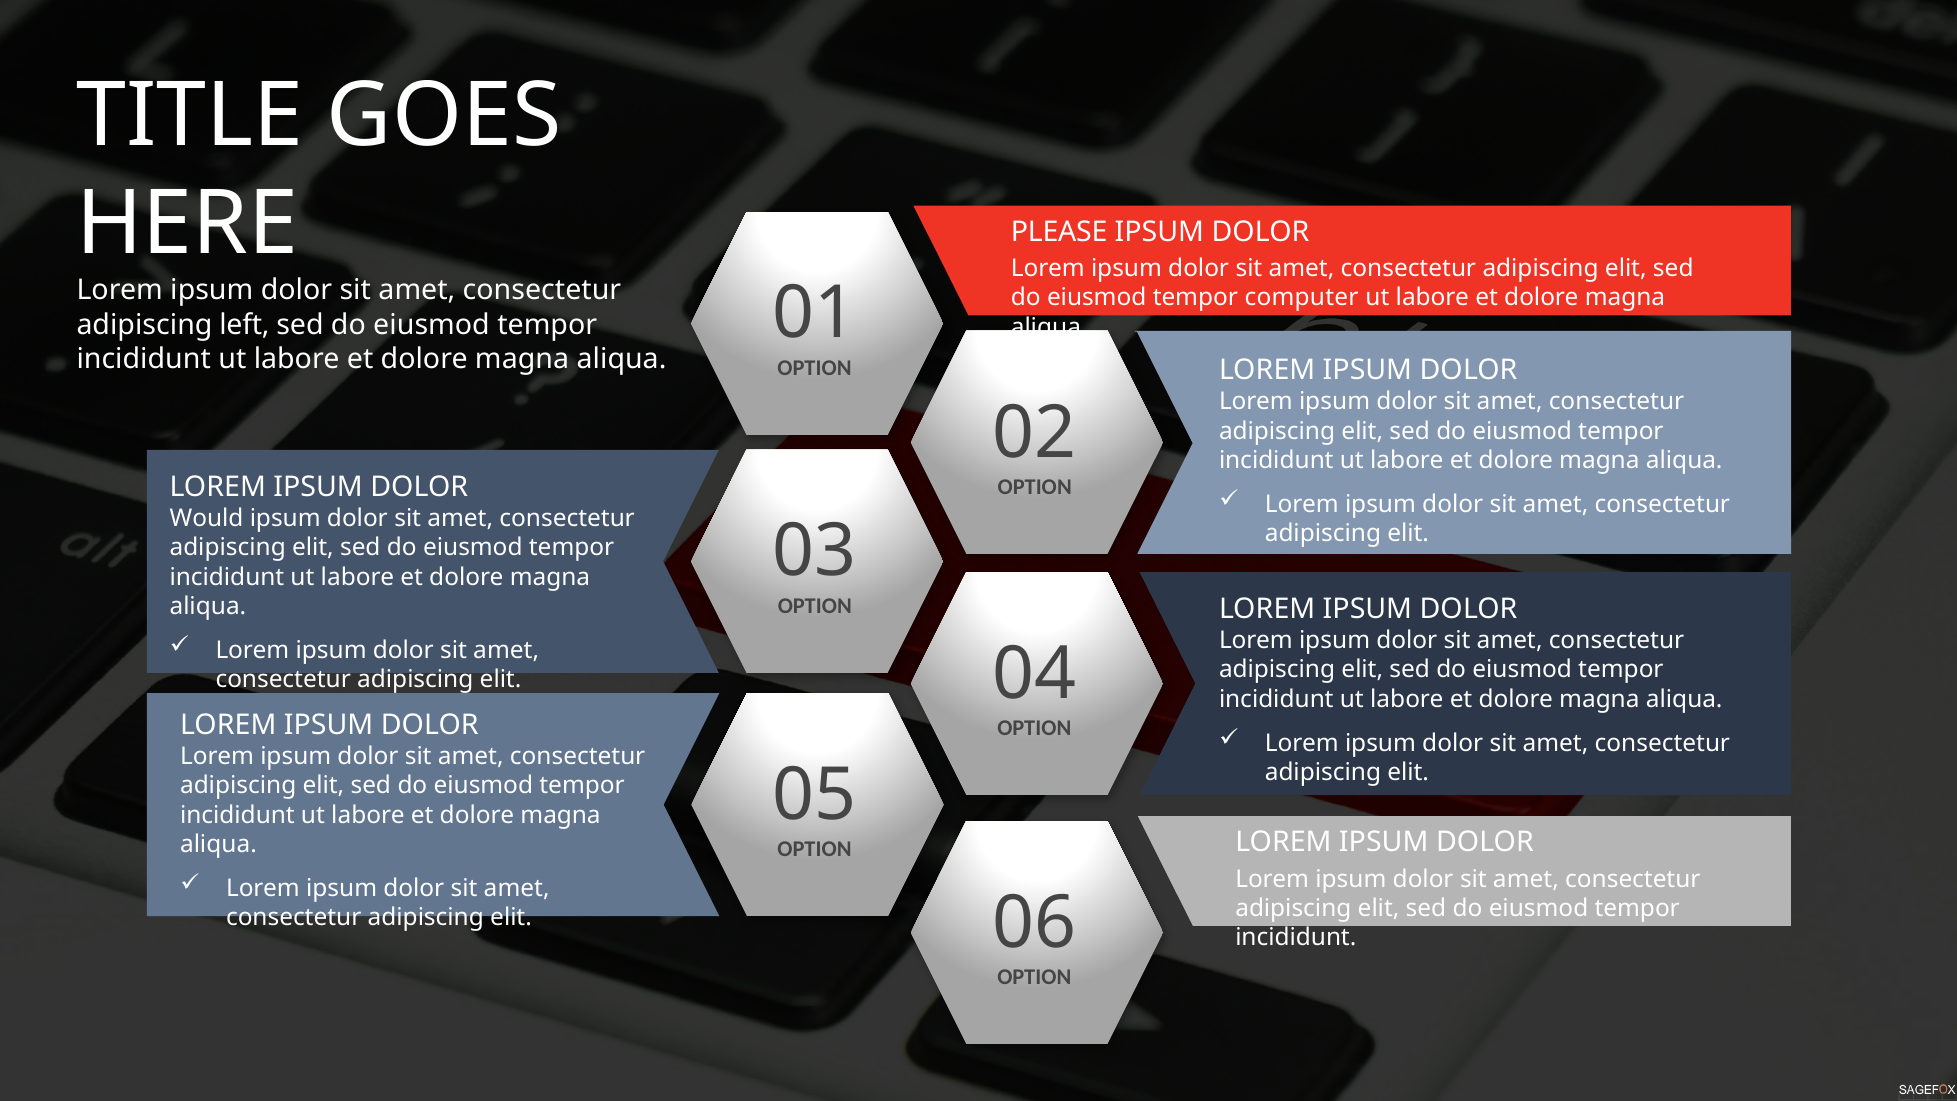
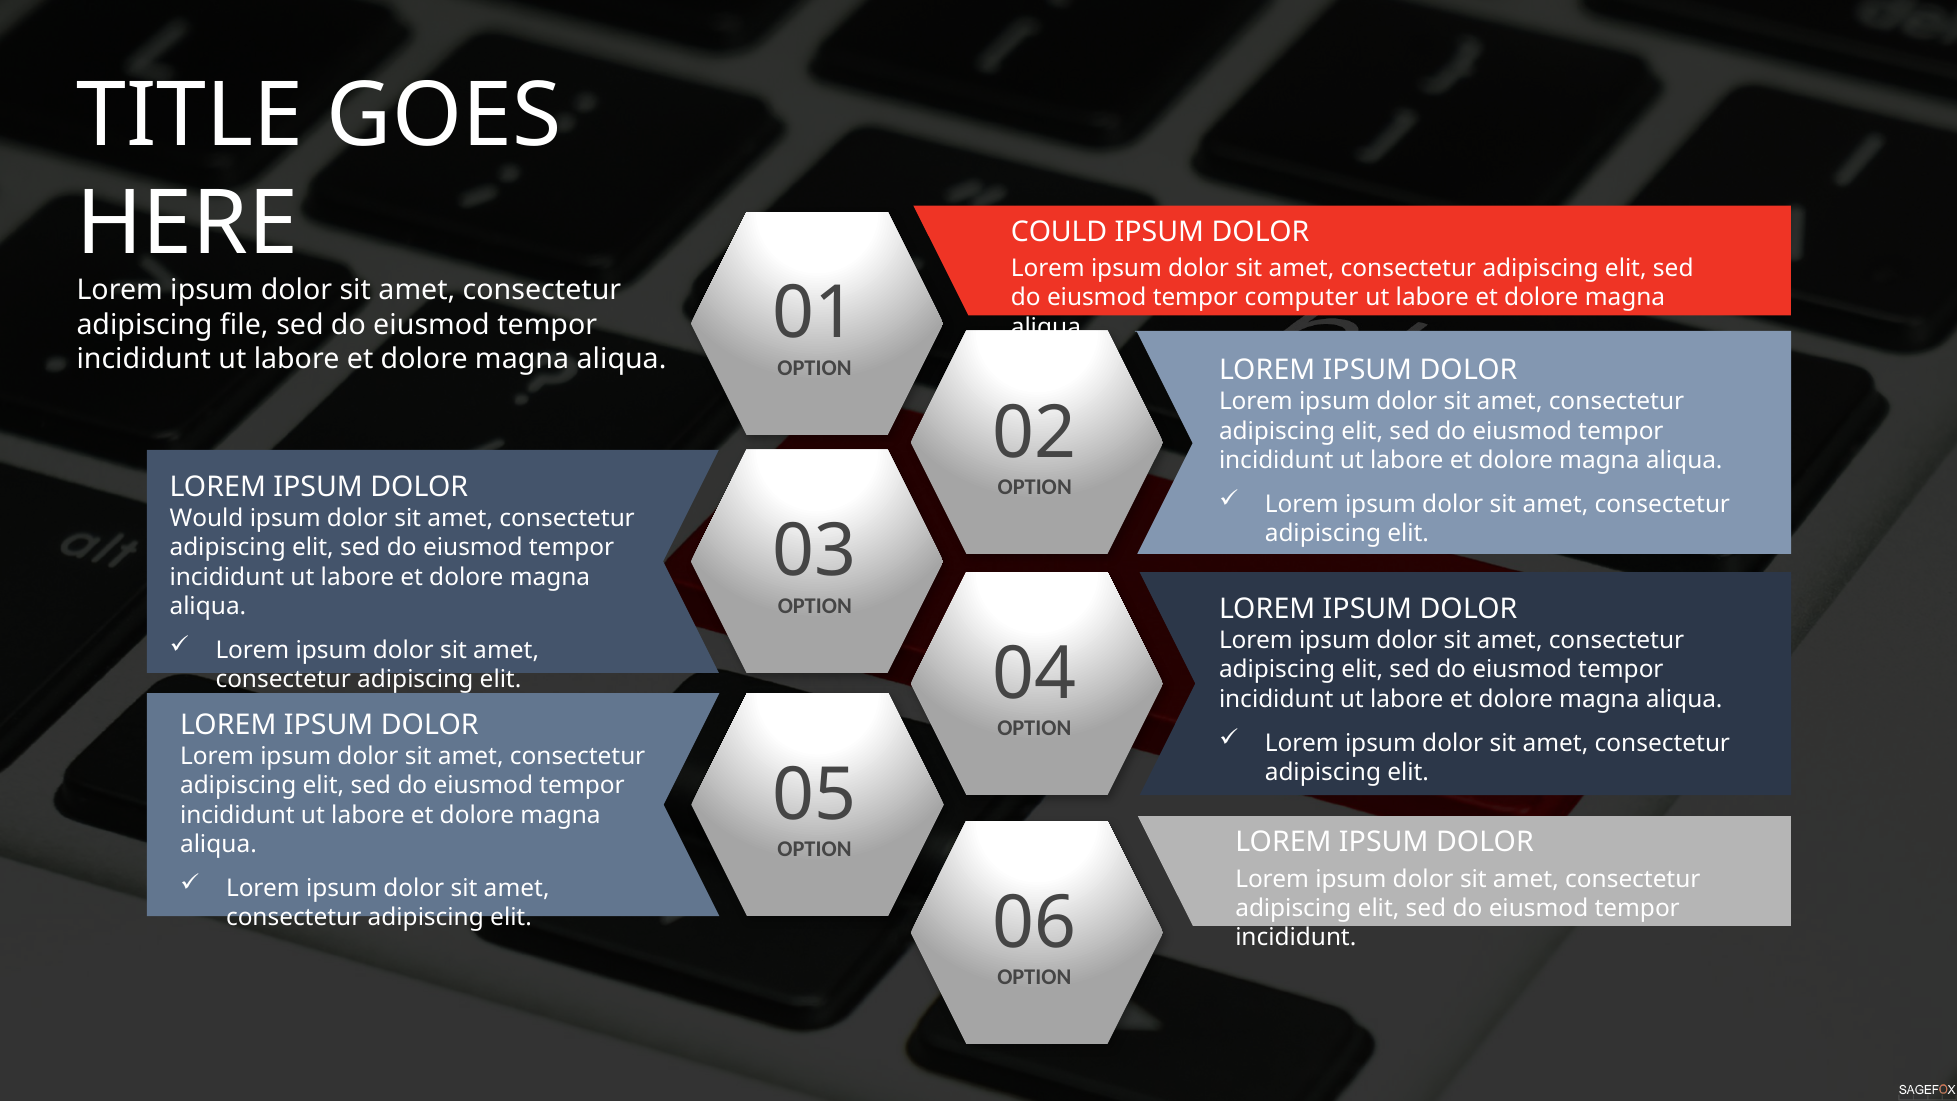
PLEASE: PLEASE -> COULD
left: left -> file
